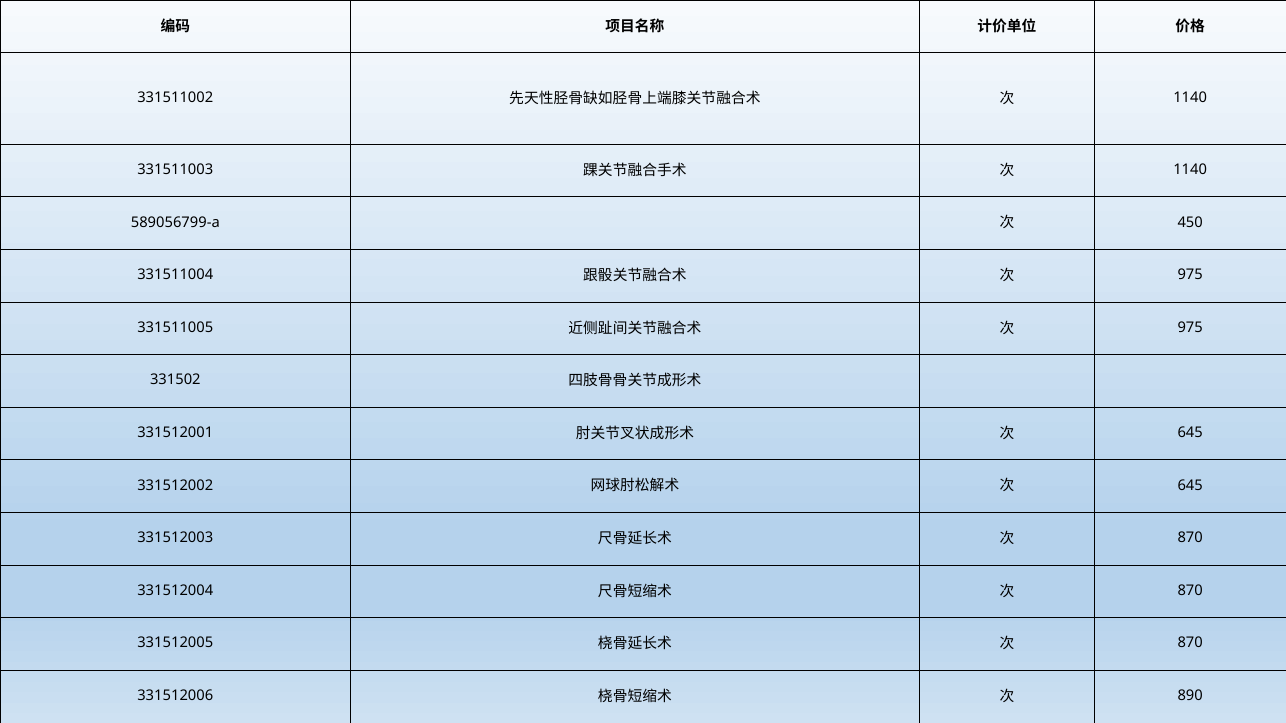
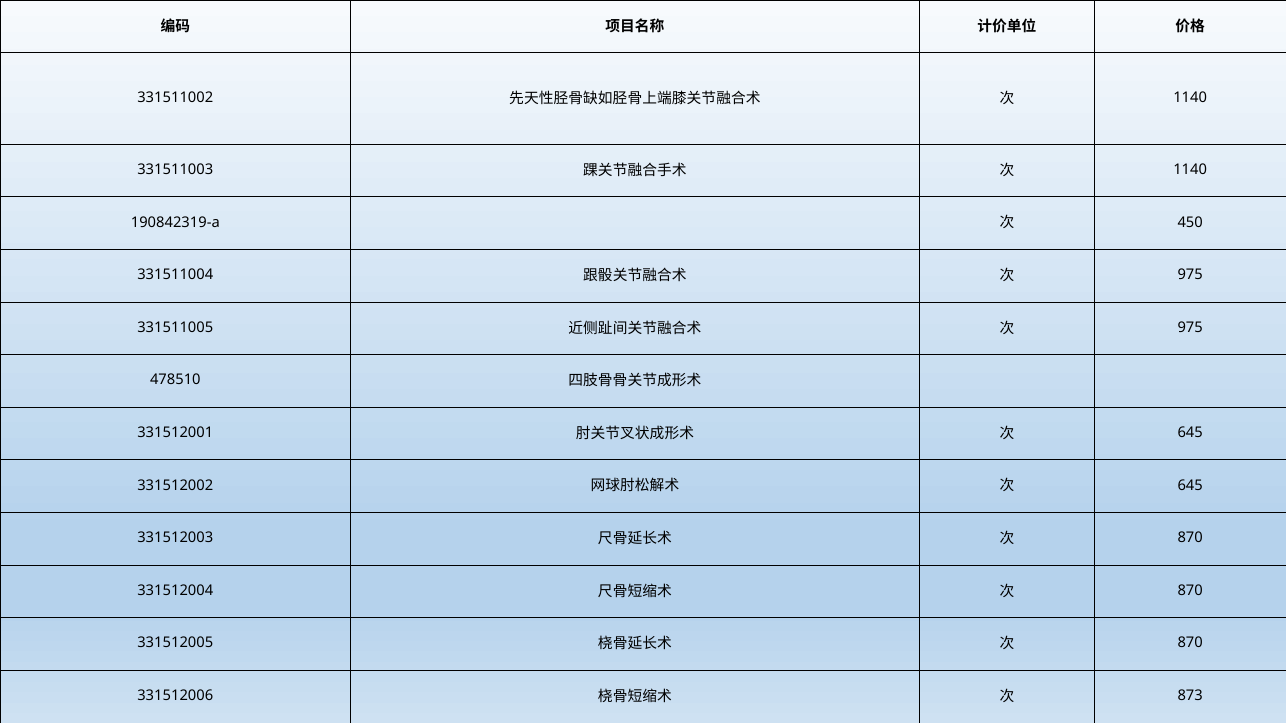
589056799-a: 589056799-a -> 190842319-a
331502: 331502 -> 478510
890: 890 -> 873
